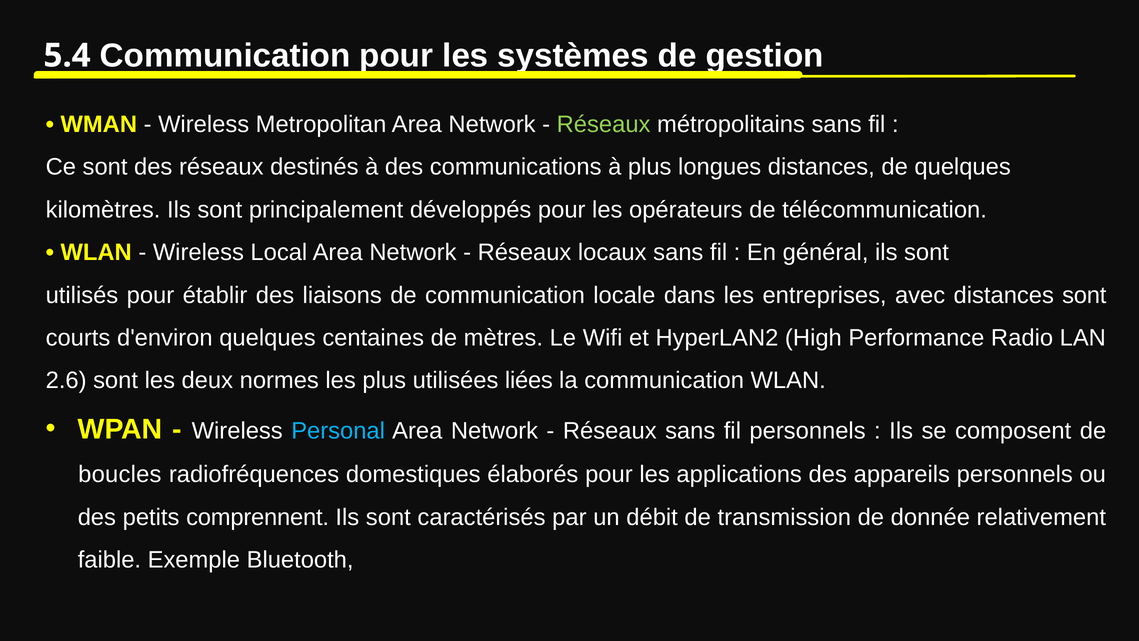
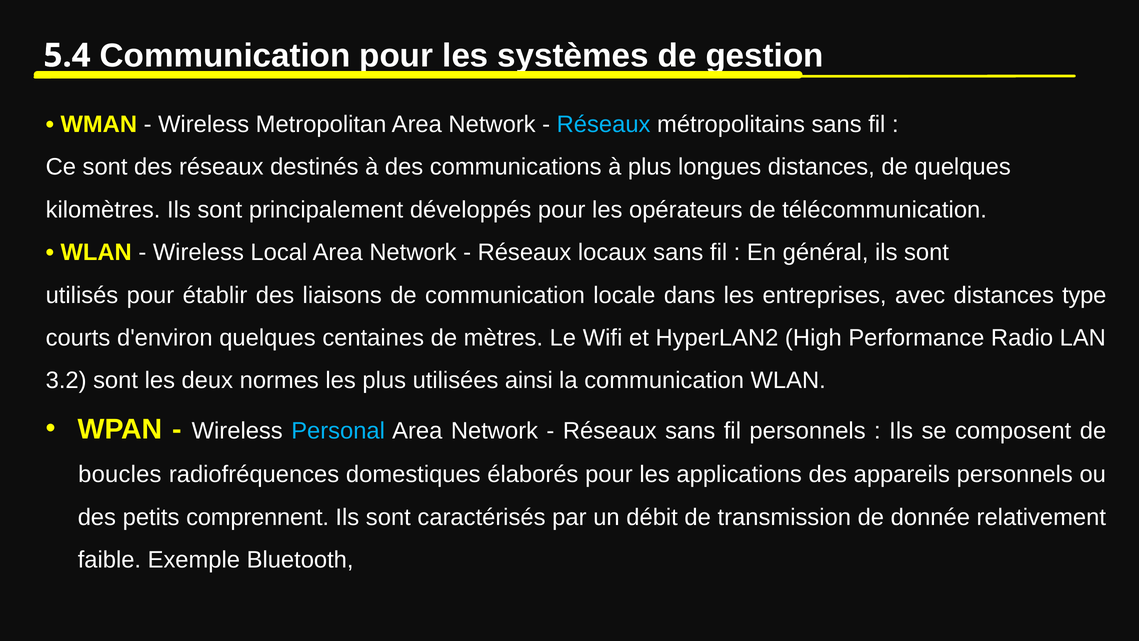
Réseaux at (604, 124) colour: light green -> light blue
distances sont: sont -> type
2.6: 2.6 -> 3.2
liées: liées -> ainsi
